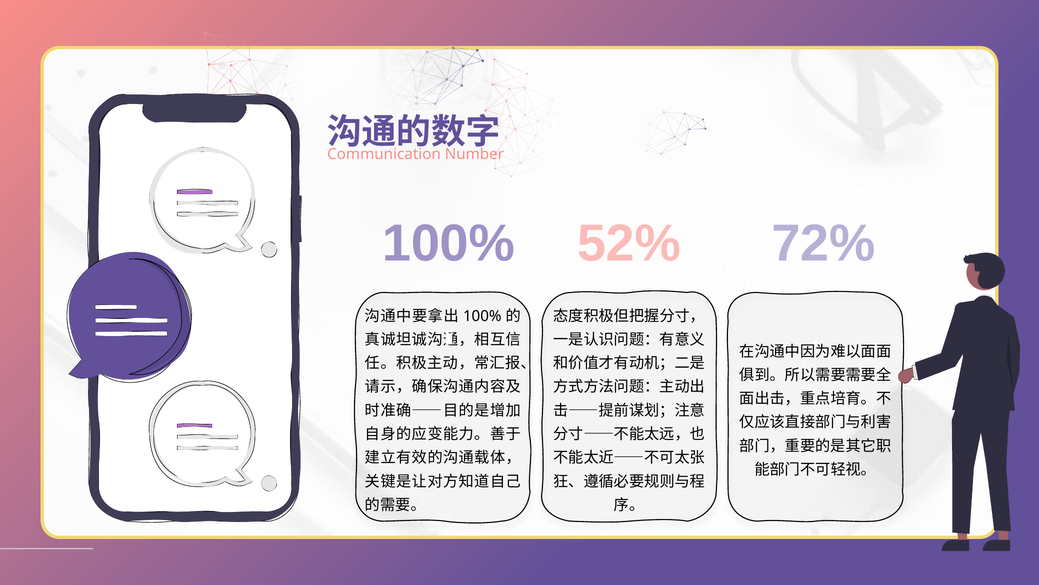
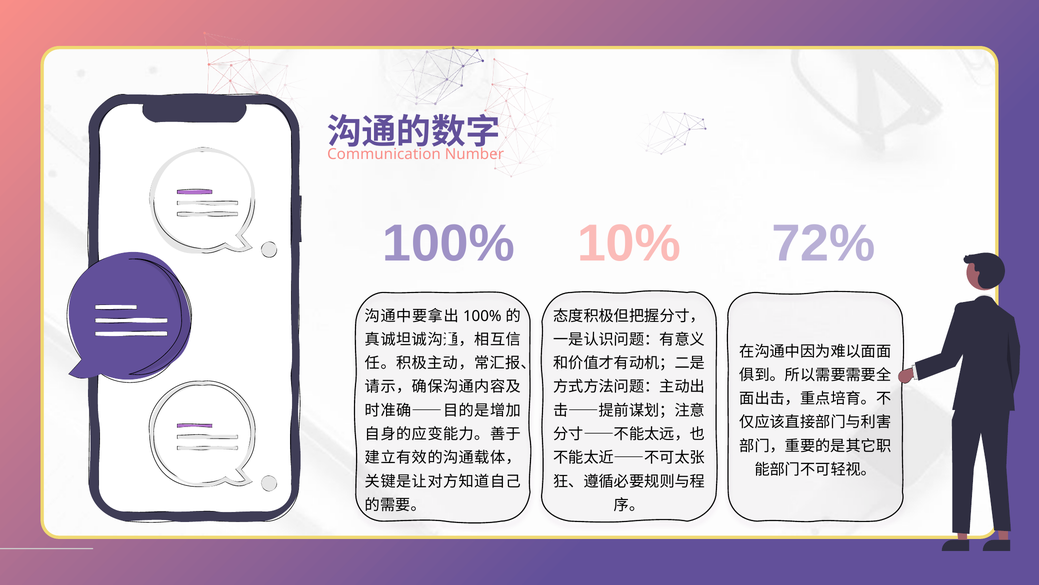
52%: 52% -> 10%
